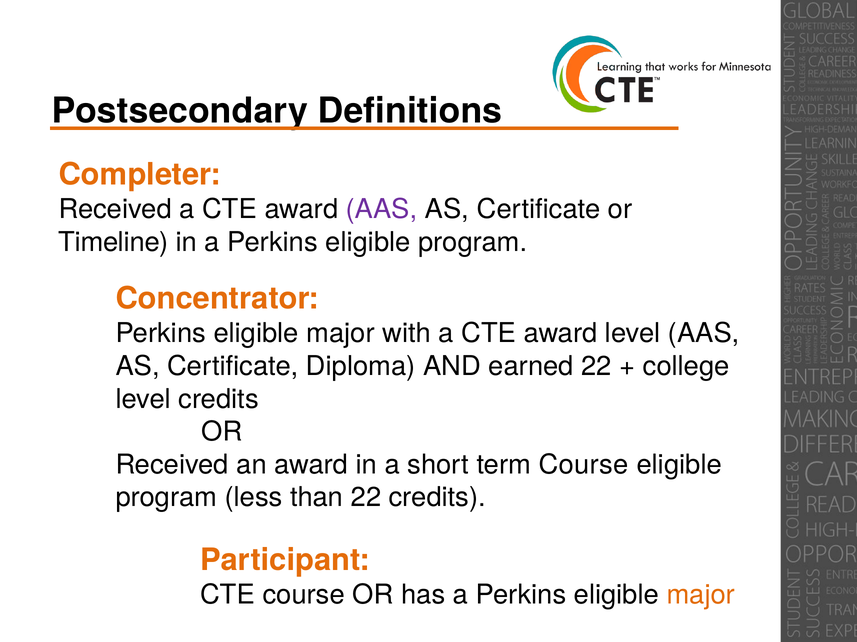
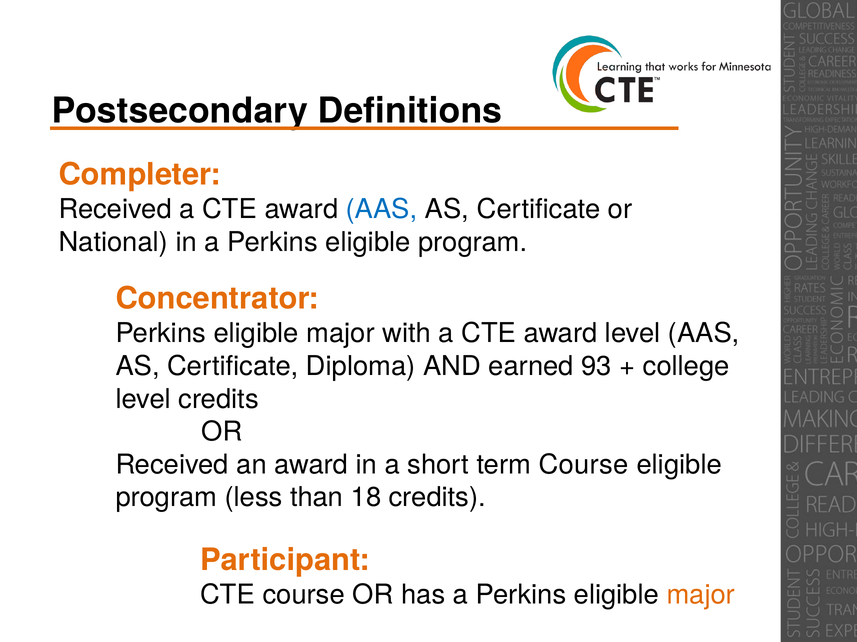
AAS at (382, 210) colour: purple -> blue
Timeline: Timeline -> National
earned 22: 22 -> 93
than 22: 22 -> 18
